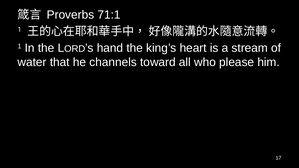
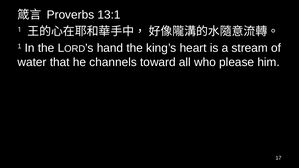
71:1: 71:1 -> 13:1
